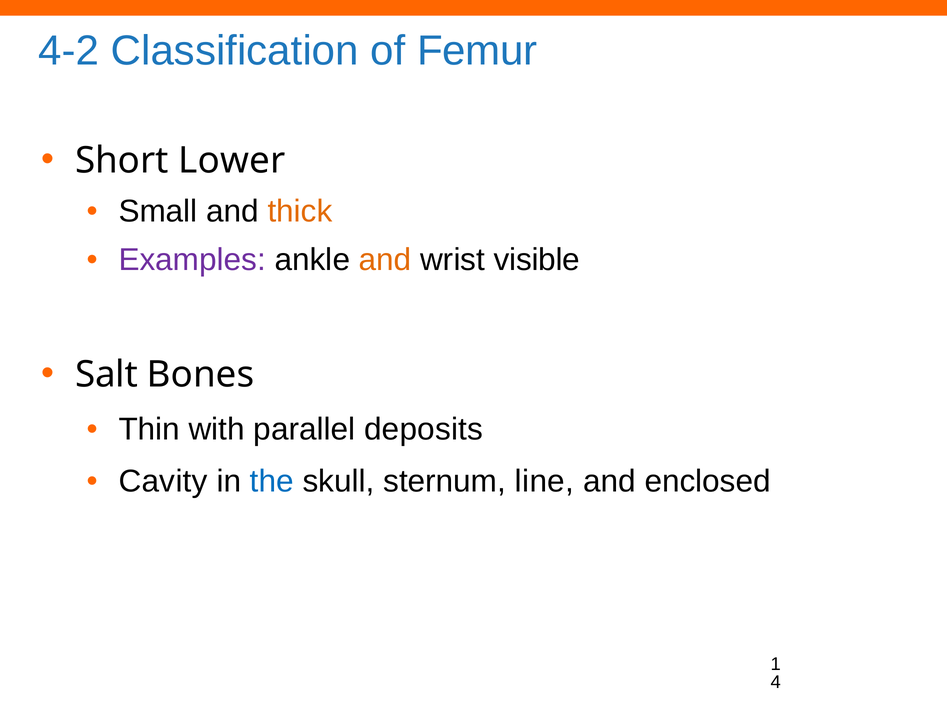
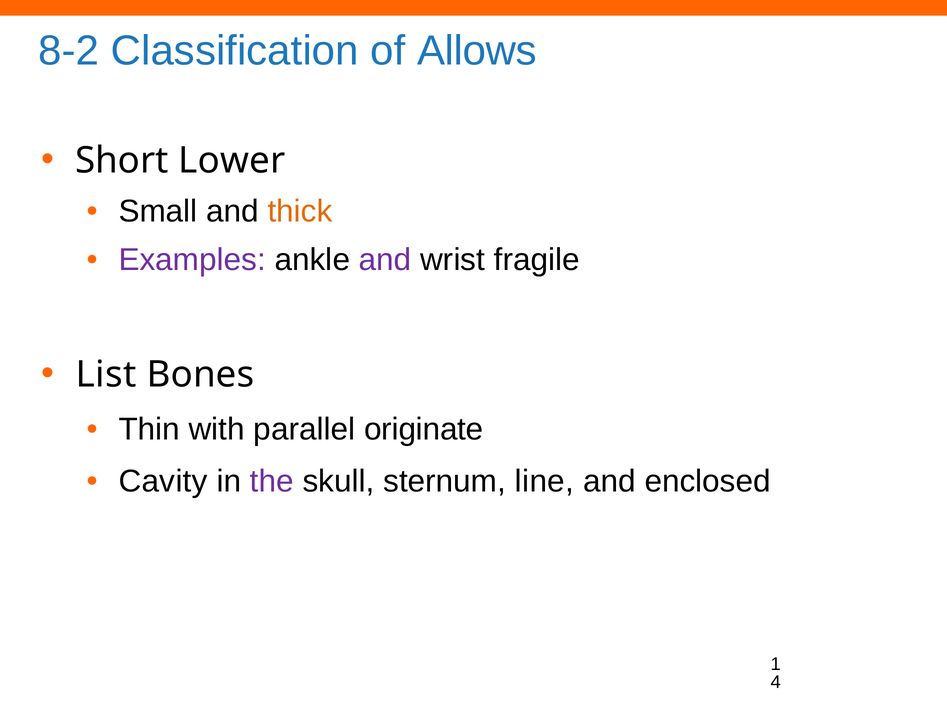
4-2: 4-2 -> 8-2
Femur: Femur -> Allows
and at (385, 260) colour: orange -> purple
visible: visible -> fragile
Salt: Salt -> List
deposits: deposits -> originate
the colour: blue -> purple
